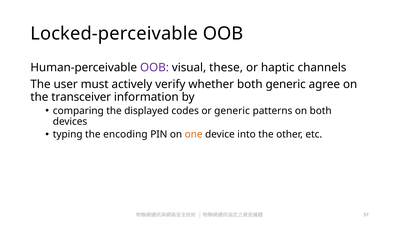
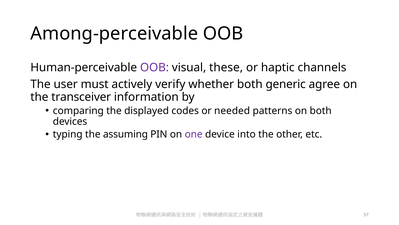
Locked-perceivable: Locked-perceivable -> Among-perceivable
or generic: generic -> needed
encoding: encoding -> assuming
one colour: orange -> purple
